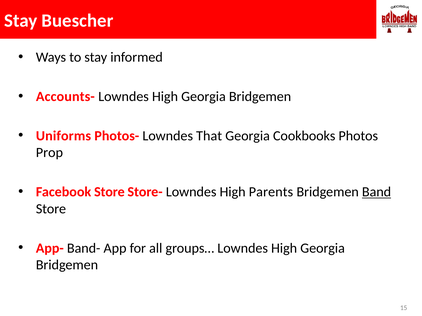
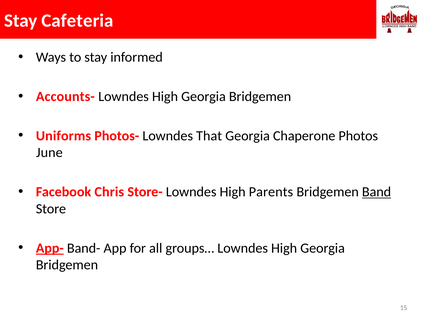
Buescher: Buescher -> Cafeteria
Cookbooks: Cookbooks -> Chaperone
Prop: Prop -> June
Facebook Store: Store -> Chris
App- underline: none -> present
